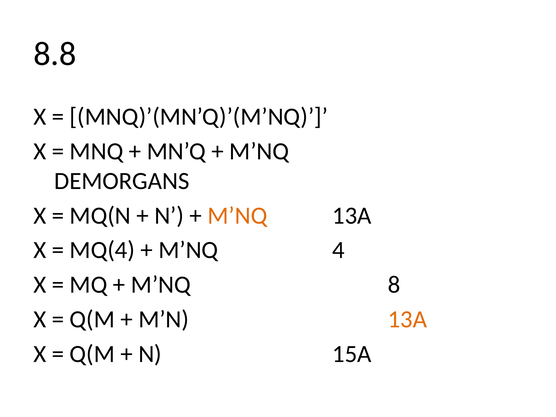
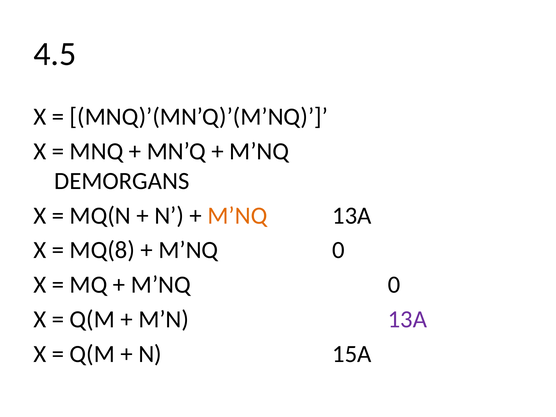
8.8: 8.8 -> 4.5
MQ(4: MQ(4 -> MQ(8
4 at (338, 250): 4 -> 0
8 at (394, 285): 8 -> 0
13A at (407, 319) colour: orange -> purple
